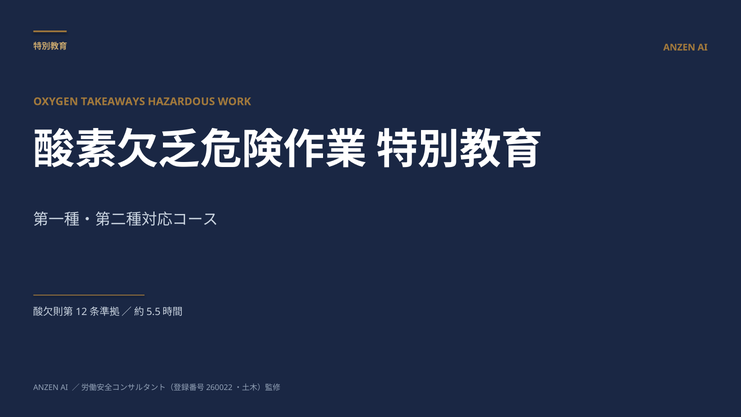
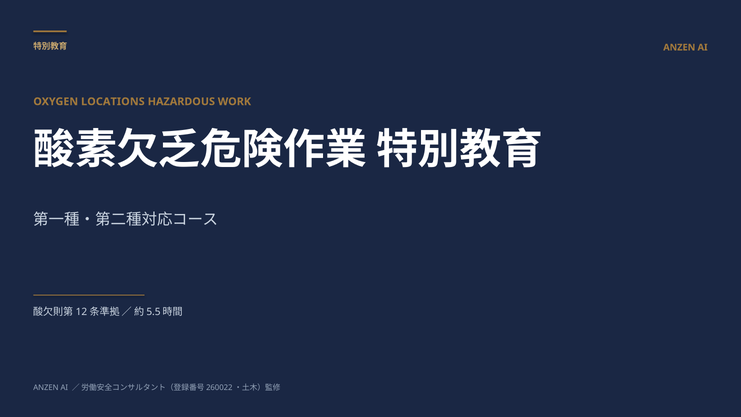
TAKEAWAYS: TAKEAWAYS -> LOCATIONS
